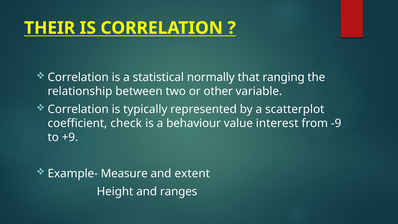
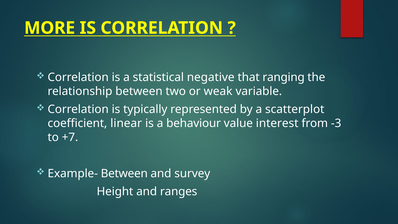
THEIR: THEIR -> MORE
normally: normally -> negative
other: other -> weak
check: check -> linear
-9: -9 -> -3
+9: +9 -> +7
Example- Measure: Measure -> Between
extent: extent -> survey
